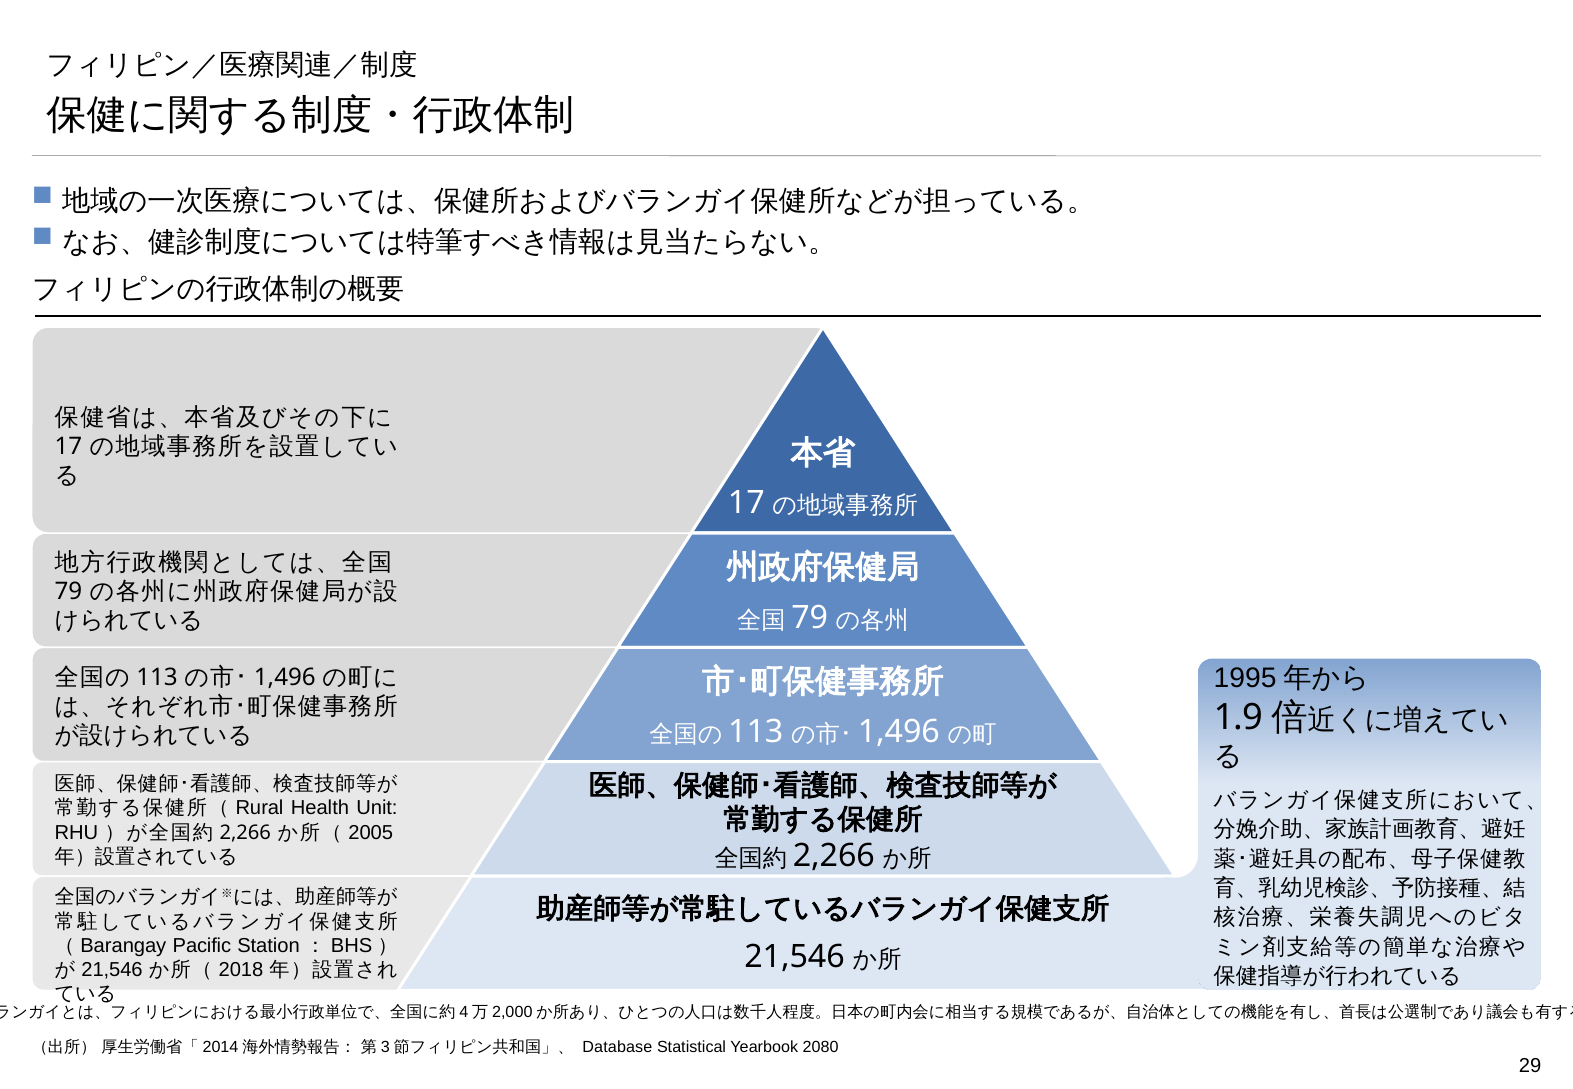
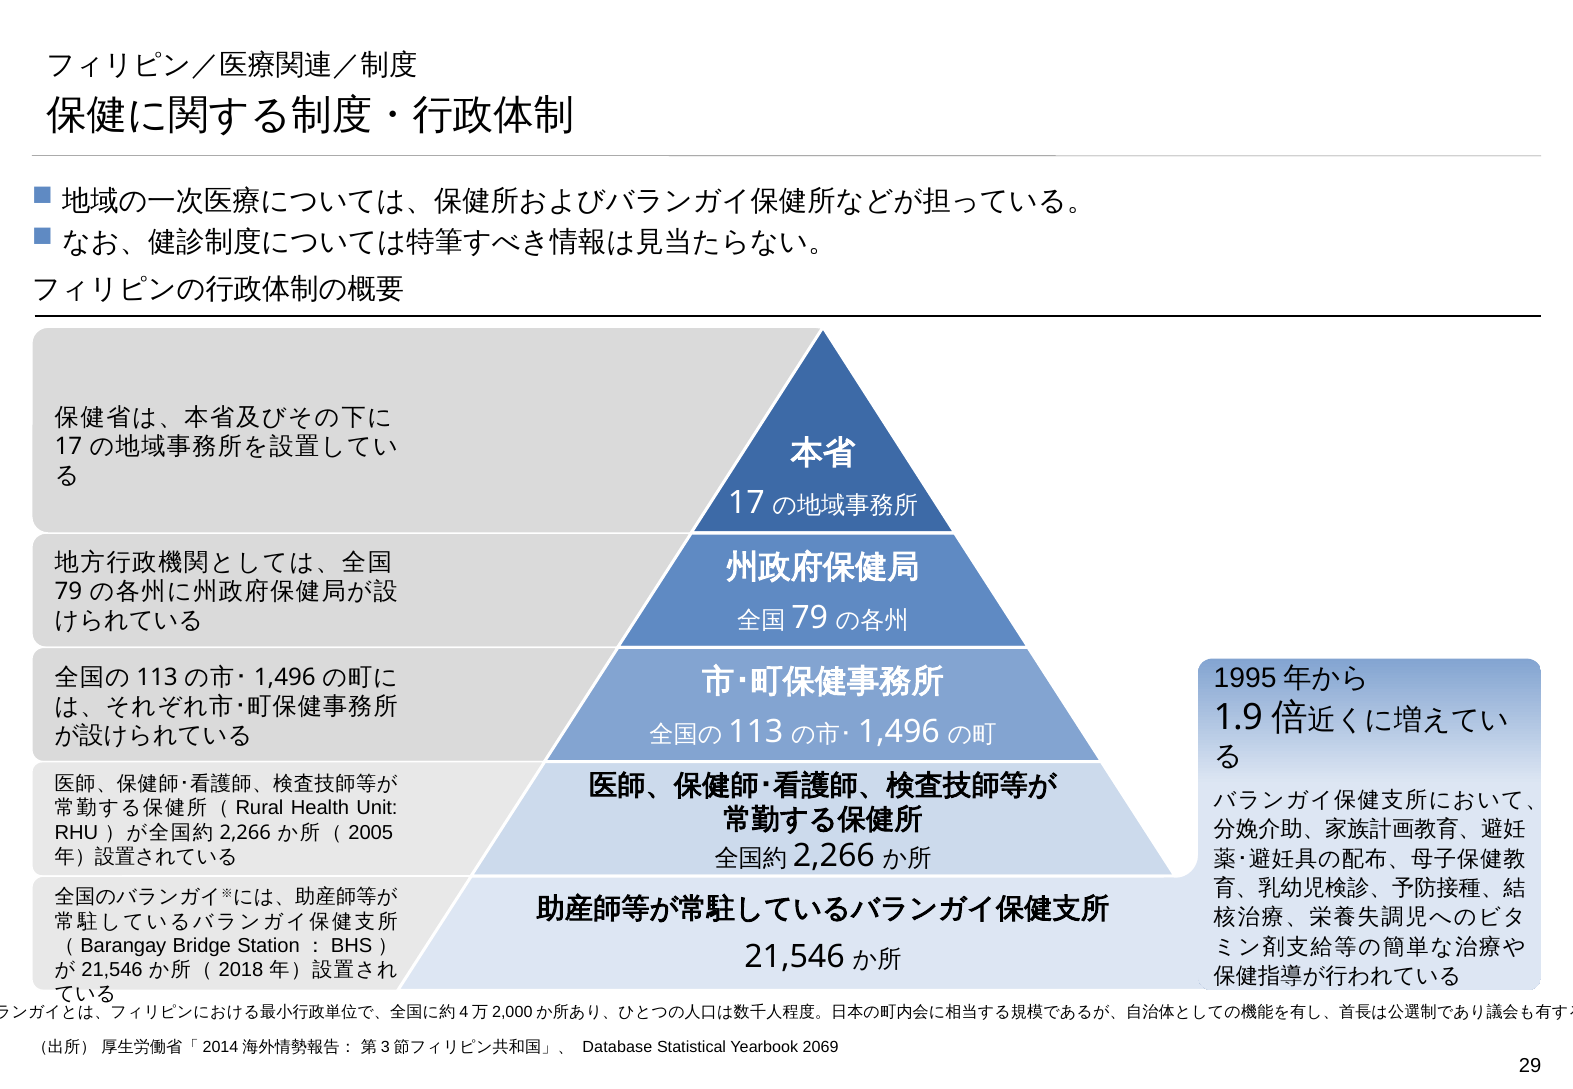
Pacific: Pacific -> Bridge
2080: 2080 -> 2069
